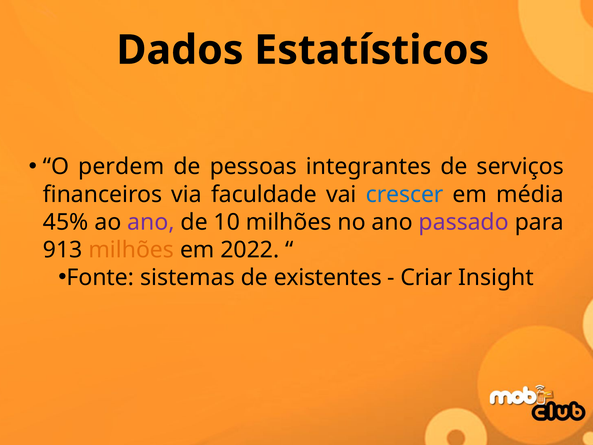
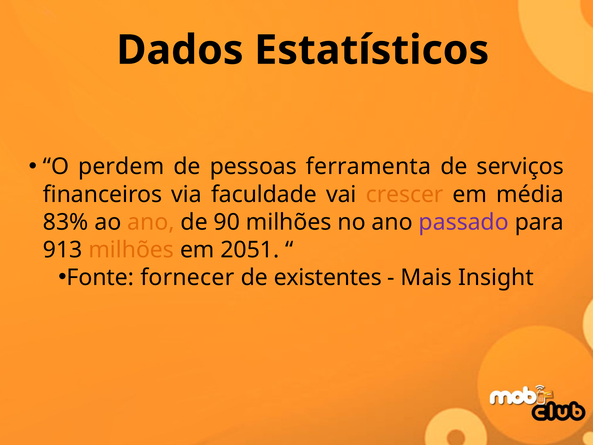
integrantes: integrantes -> ferramenta
crescer colour: blue -> orange
45%: 45% -> 83%
ano at (151, 222) colour: purple -> orange
10: 10 -> 90
2022: 2022 -> 2051
sistemas: sistemas -> fornecer
Criar: Criar -> Mais
